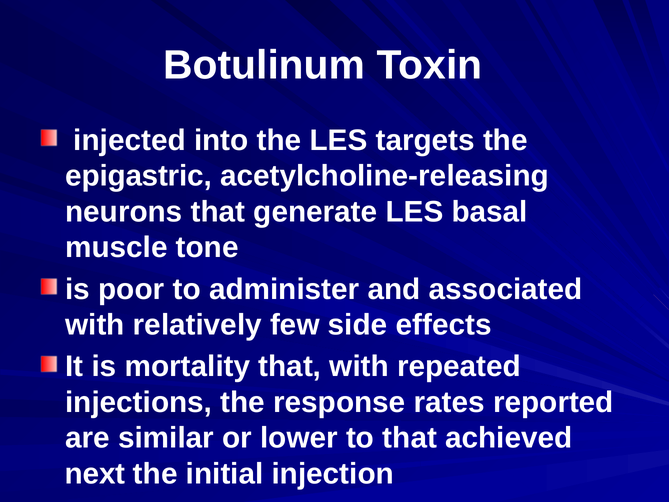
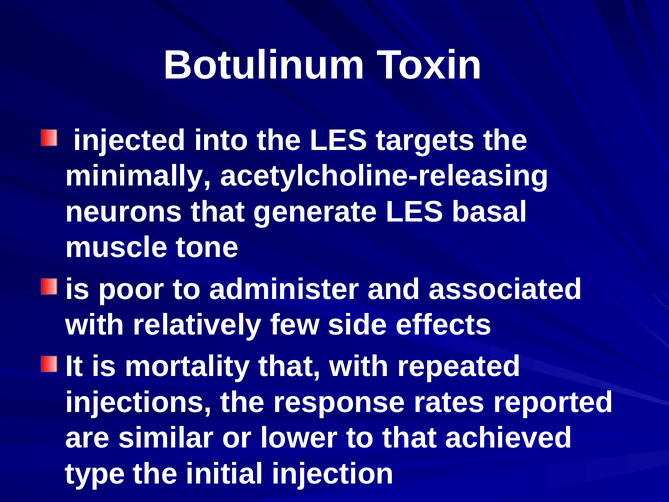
epigastric: epigastric -> minimally
next: next -> type
